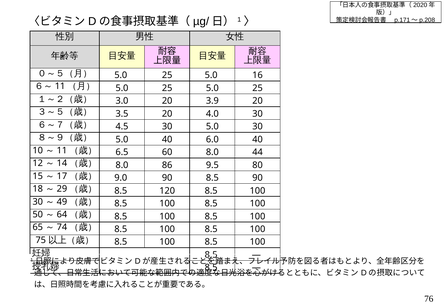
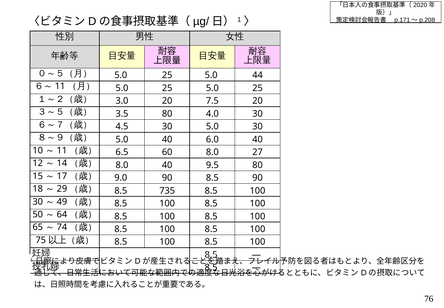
16: 16 -> 44
3.9: 3.9 -> 7.5
3.5 20: 20 -> 80
44: 44 -> 27
8.0 86: 86 -> 40
120: 120 -> 735
